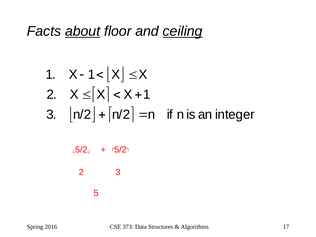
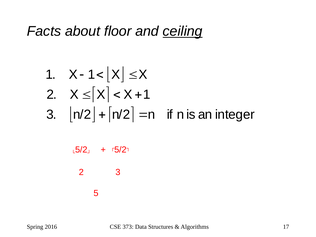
about underline: present -> none
